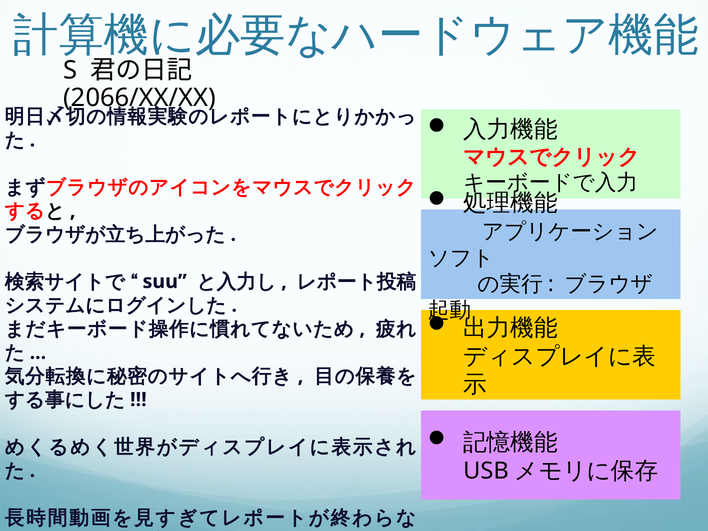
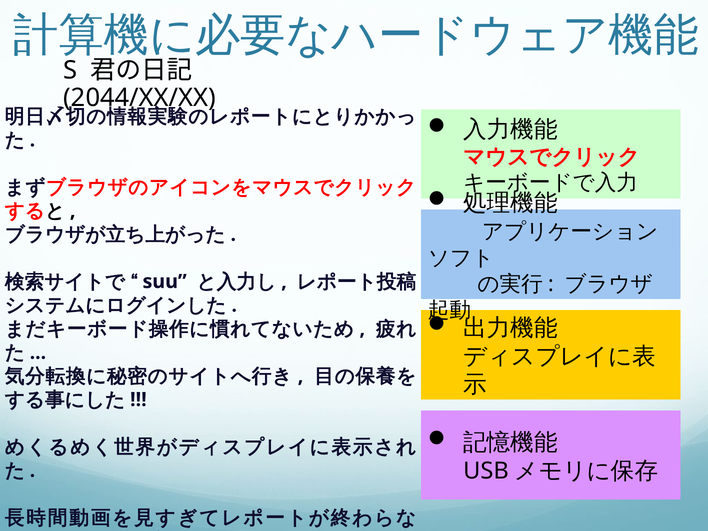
2066/XX/XX: 2066/XX/XX -> 2044/XX/XX
